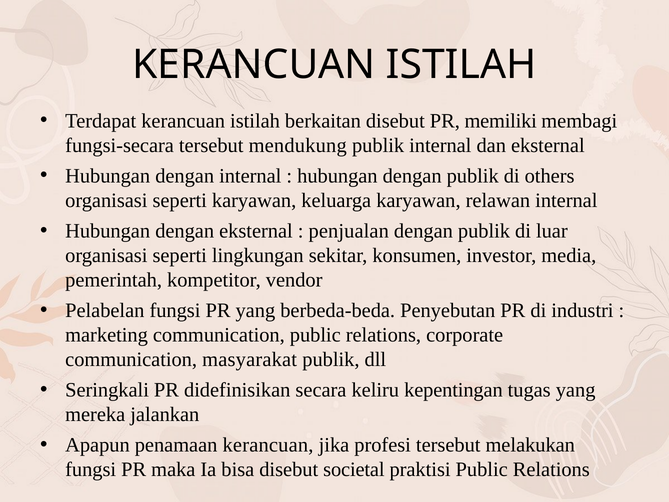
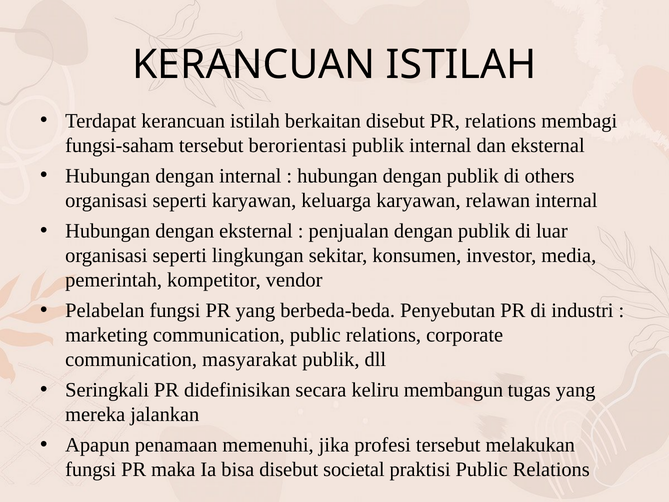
PR memiliki: memiliki -> relations
fungsi-secara: fungsi-secara -> fungsi-saham
mendukung: mendukung -> berorientasi
kepentingan: kepentingan -> membangun
penamaan kerancuan: kerancuan -> memenuhi
